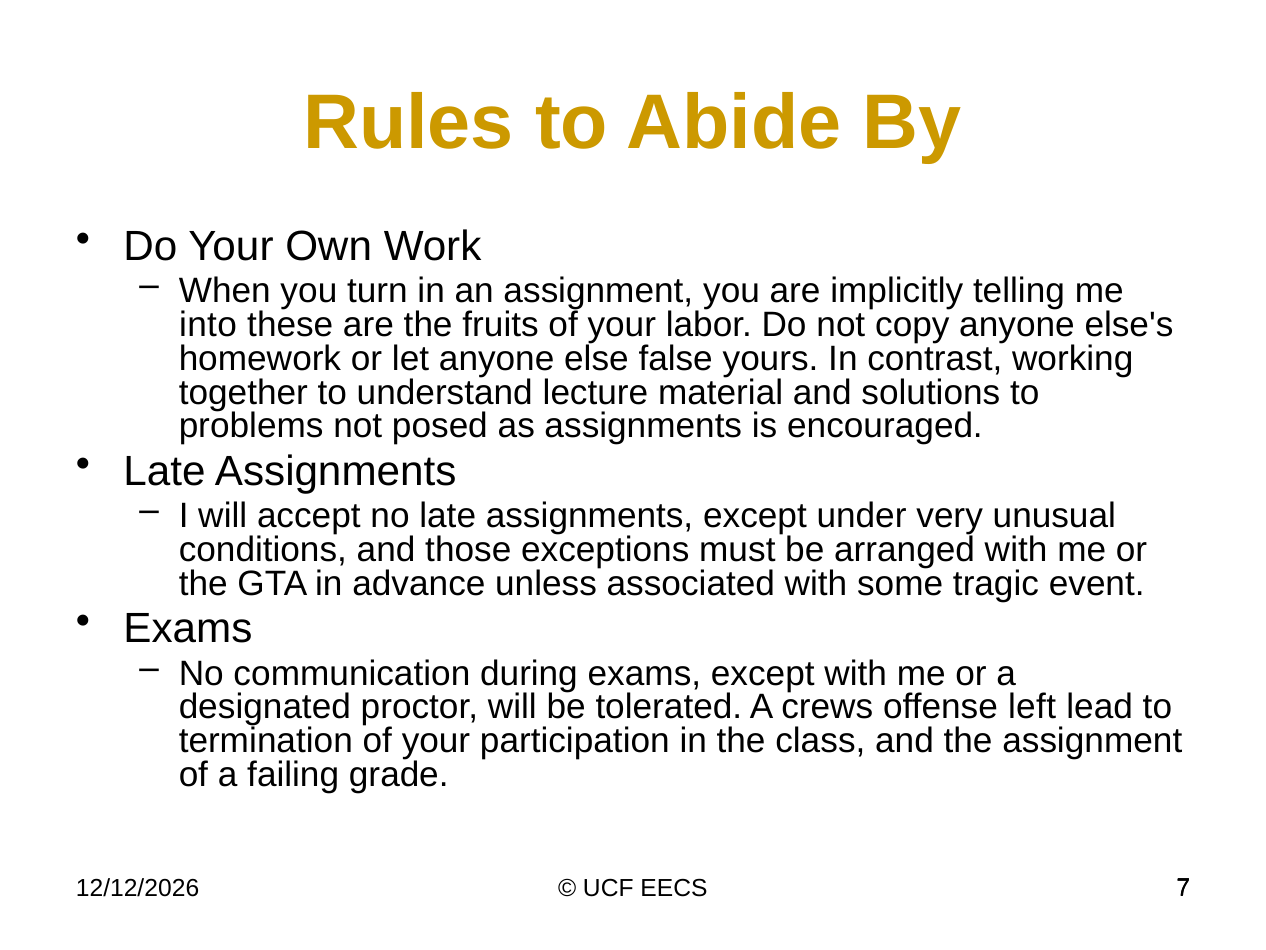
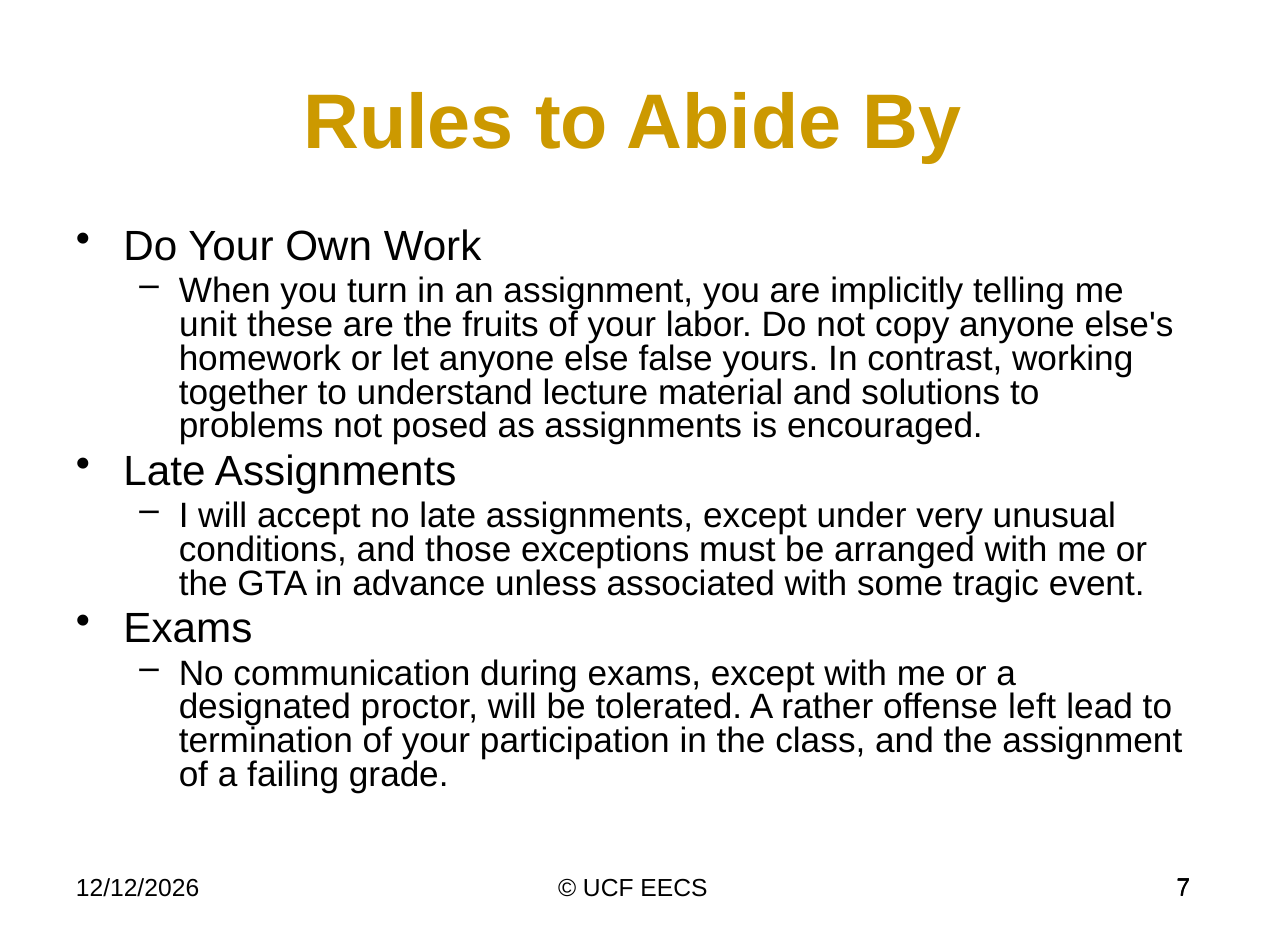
into: into -> unit
crews: crews -> rather
